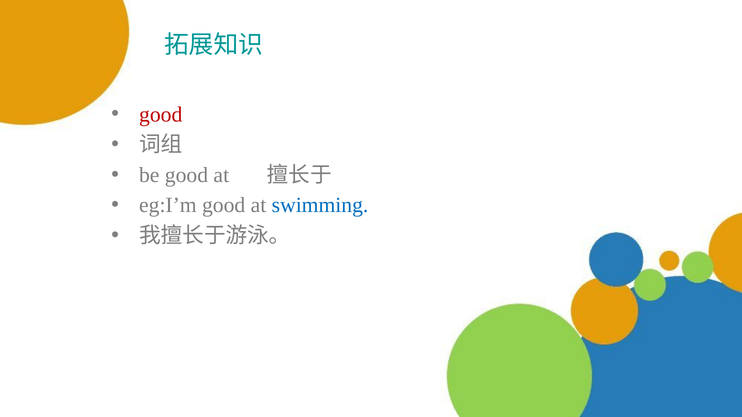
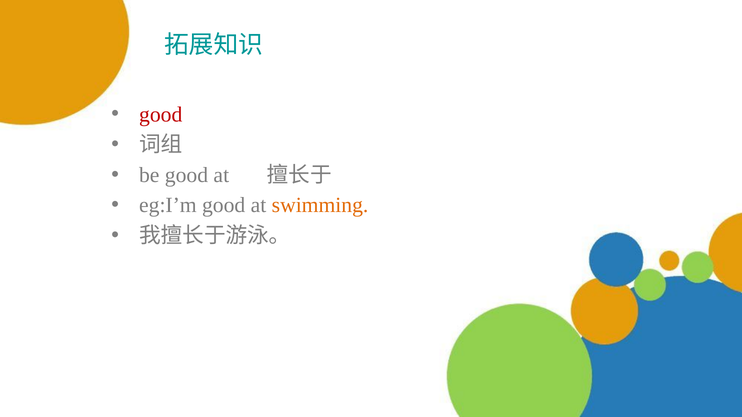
swimming colour: blue -> orange
